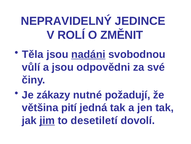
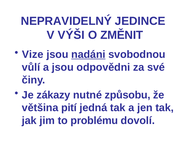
ROLÍ: ROLÍ -> VÝŠI
Těla: Těla -> Vize
požadují: požadují -> způsobu
jim underline: present -> none
desetiletí: desetiletí -> problému
